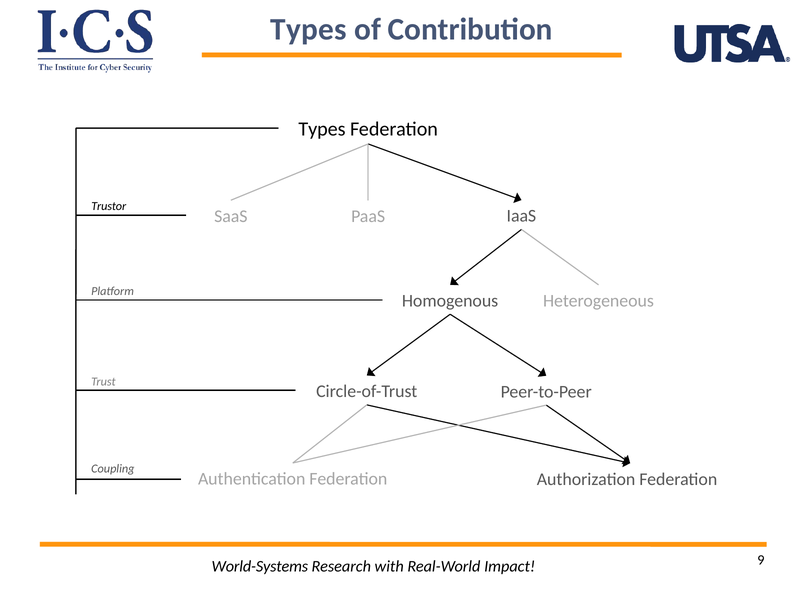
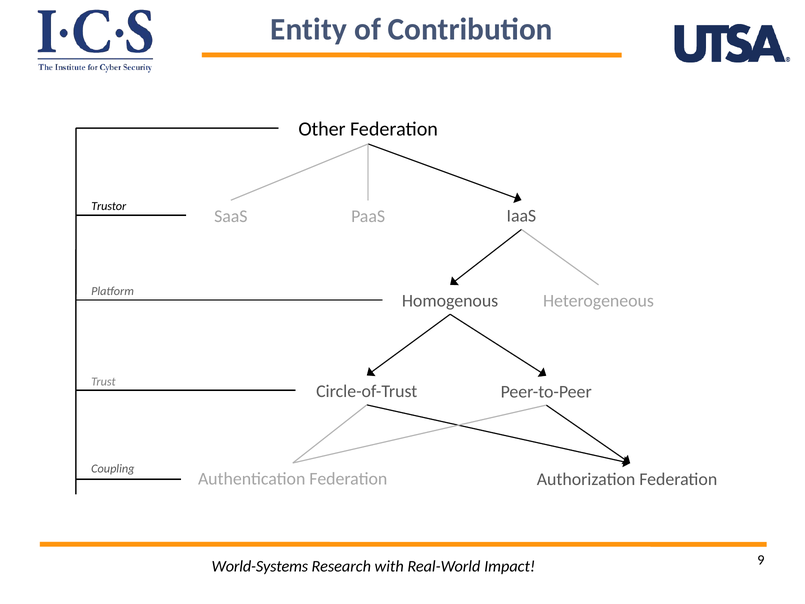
Types at (308, 29): Types -> Entity
Types at (322, 129): Types -> Other
